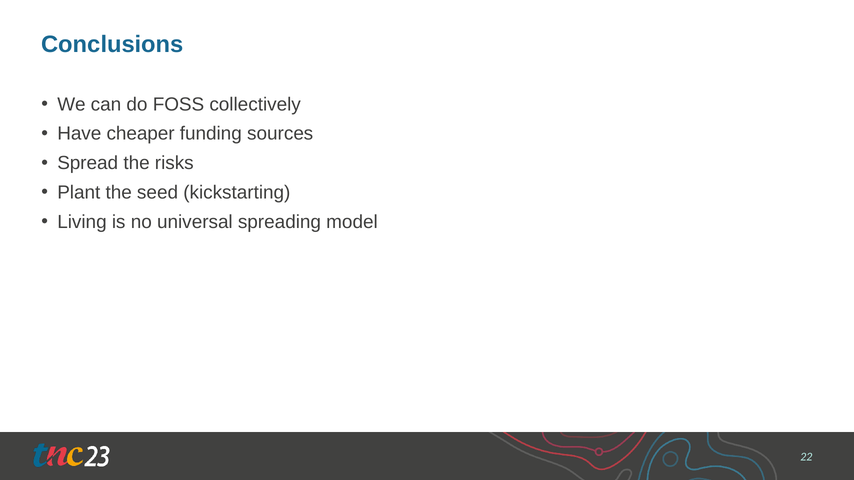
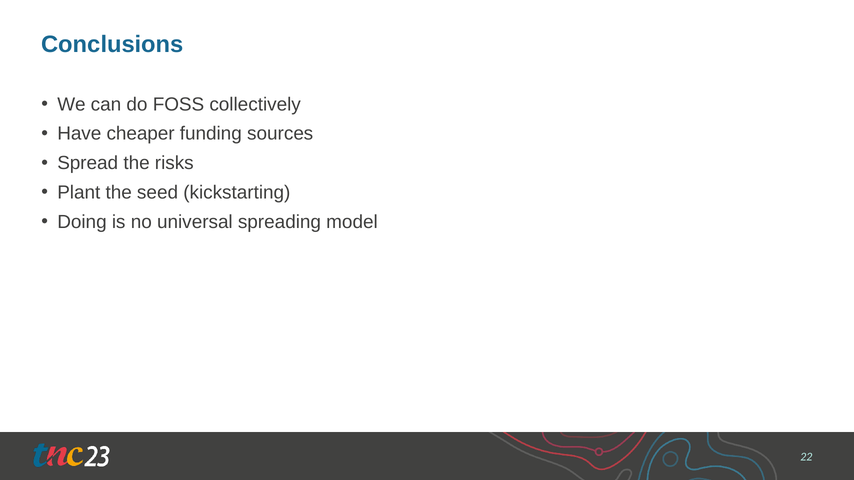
Living: Living -> Doing
